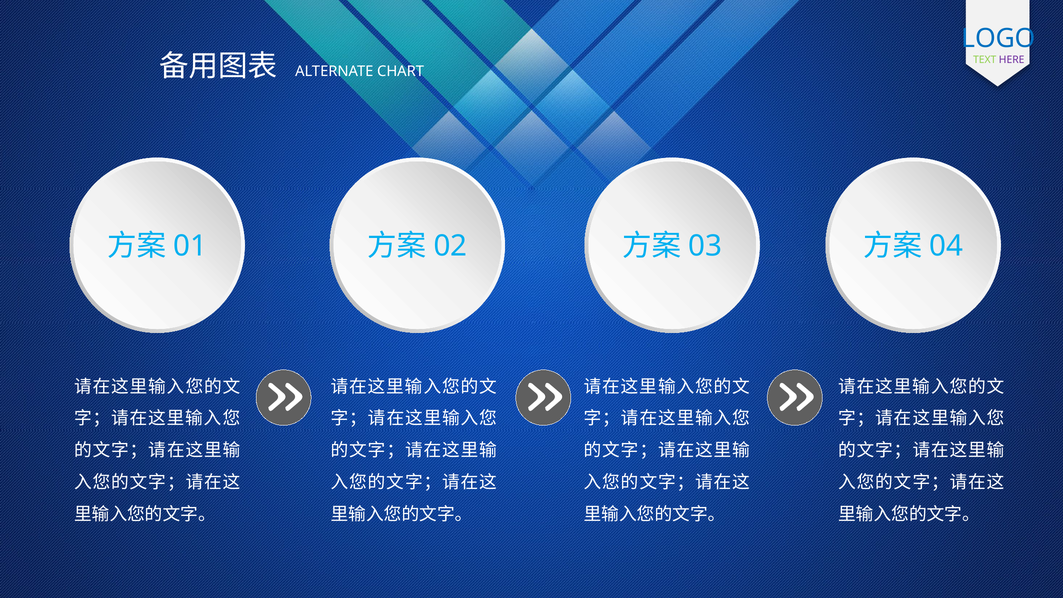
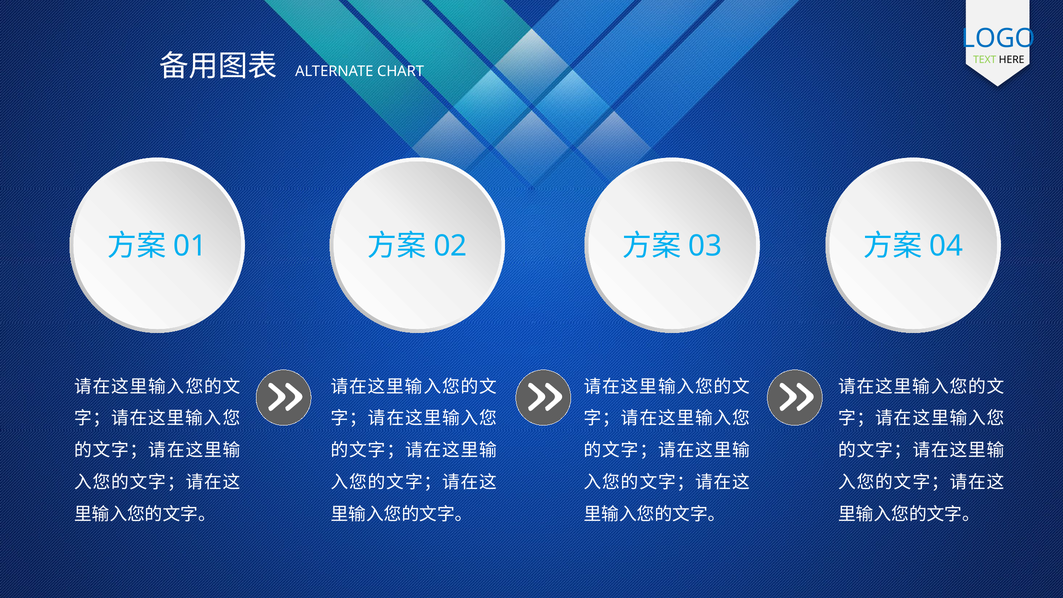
HERE colour: purple -> black
